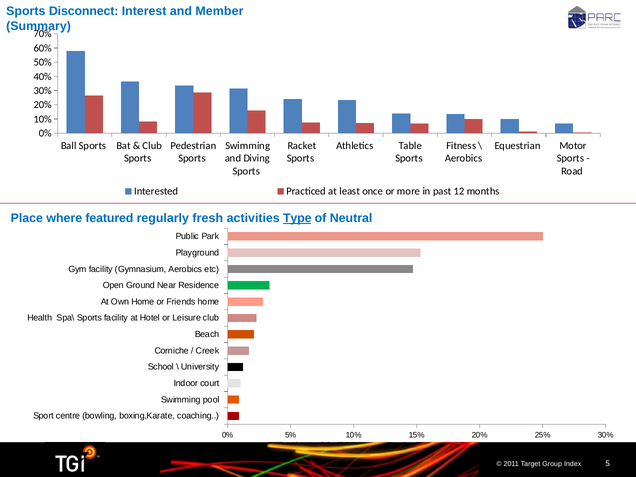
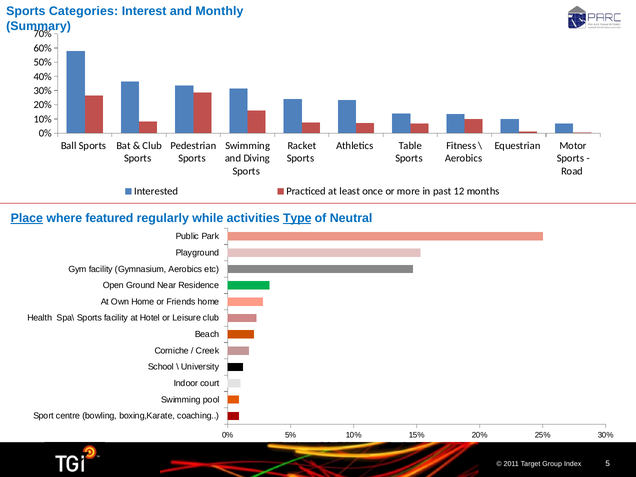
Disconnect: Disconnect -> Categories
Member: Member -> Monthly
Place underline: none -> present
fresh: fresh -> while
